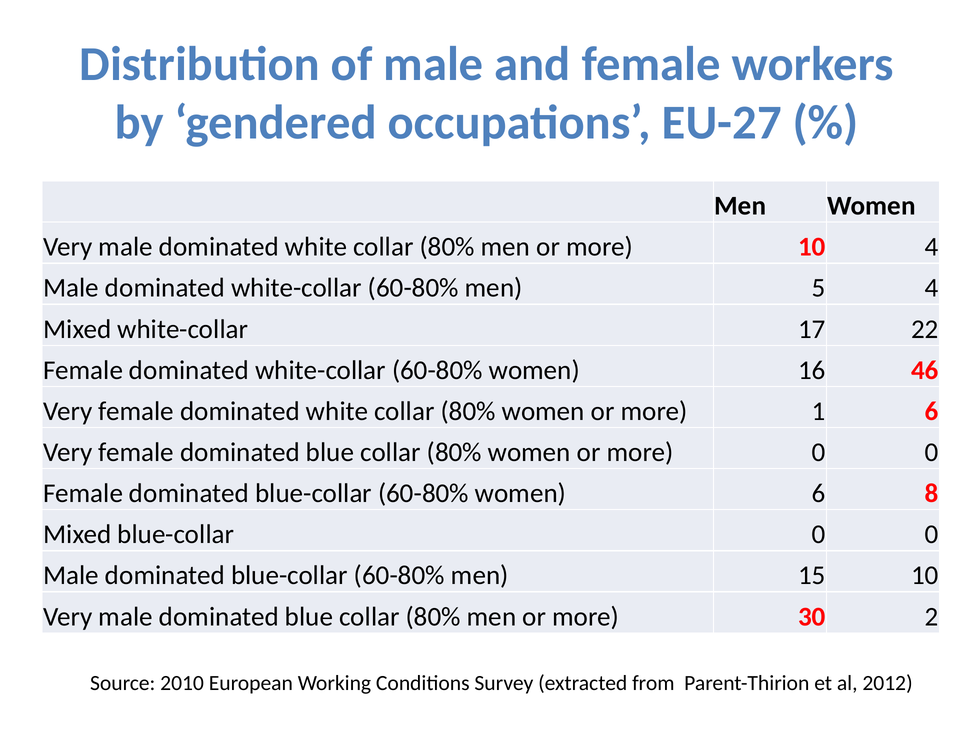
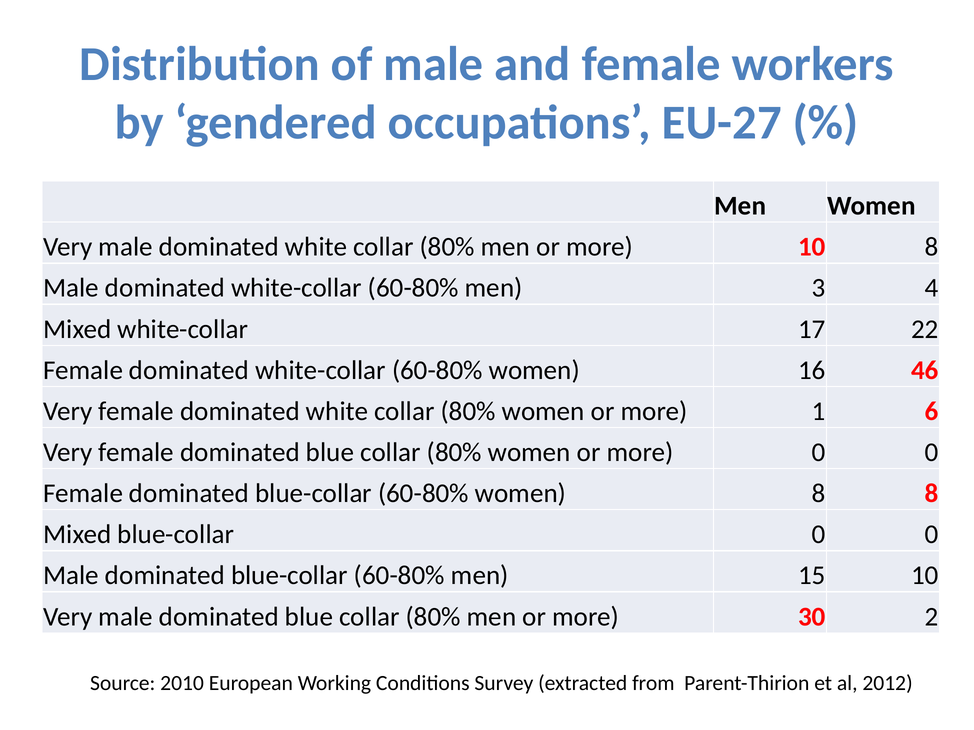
10 4: 4 -> 8
5: 5 -> 3
women 6: 6 -> 8
